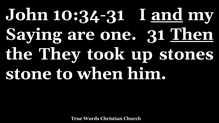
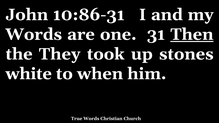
10:34-31: 10:34-31 -> 10:86-31
and underline: present -> none
Saying at (34, 34): Saying -> Words
stone: stone -> white
